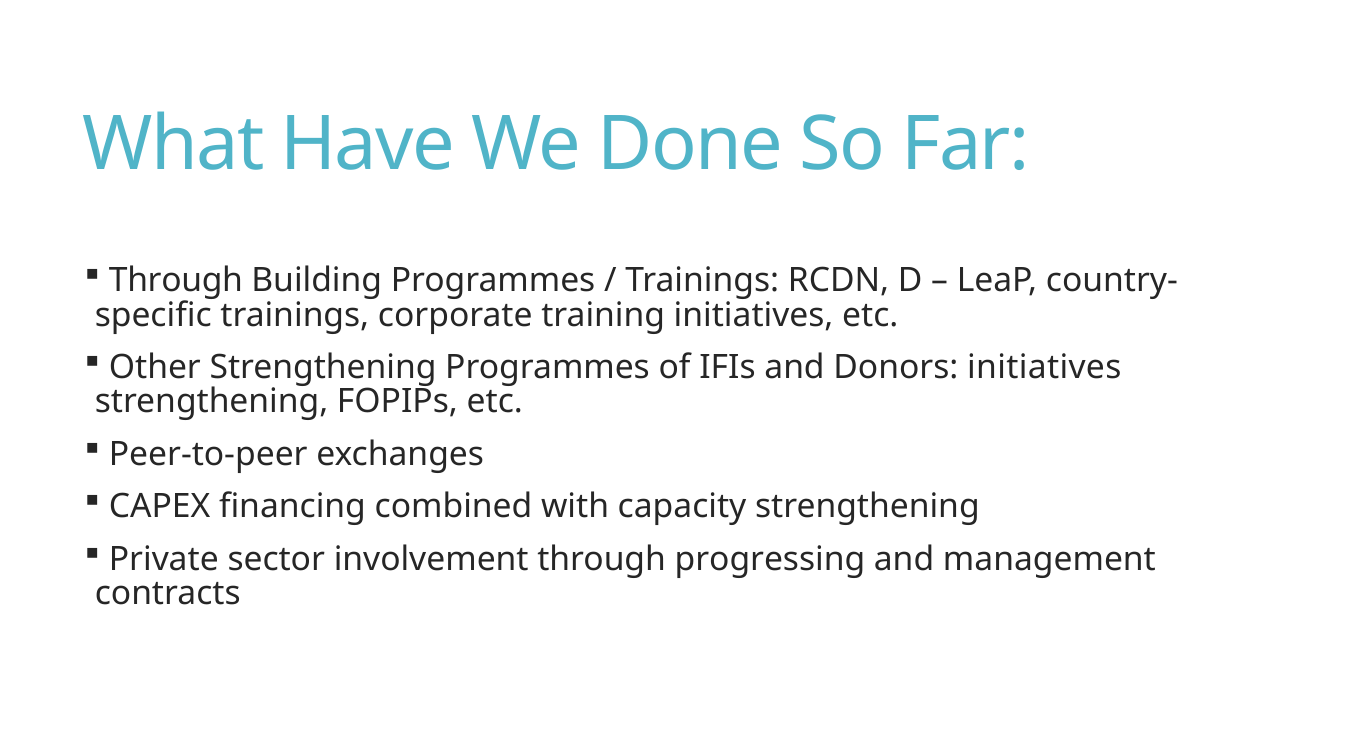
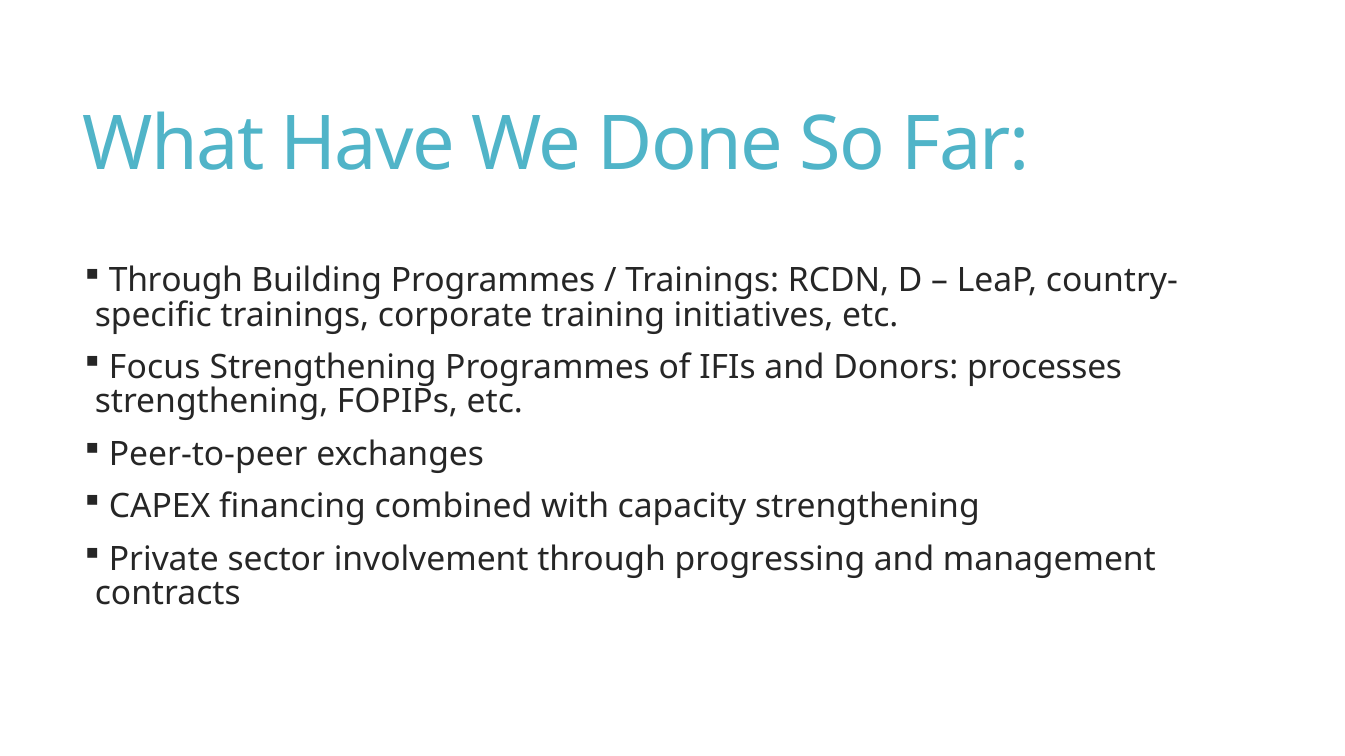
Other: Other -> Focus
Donors initiatives: initiatives -> processes
